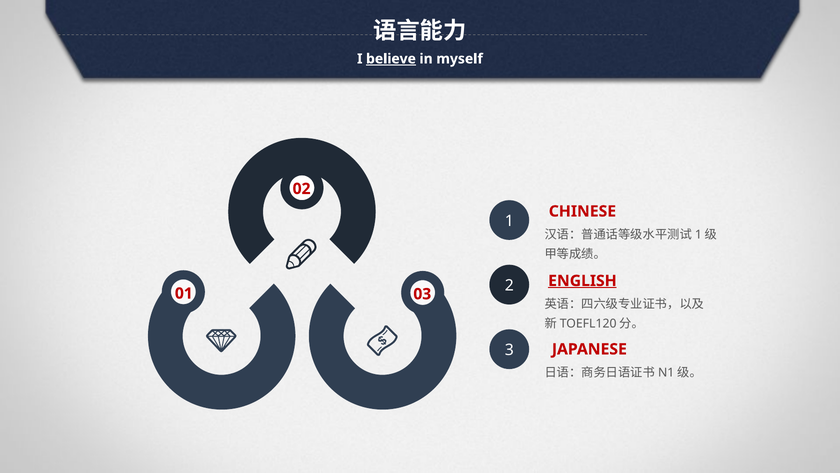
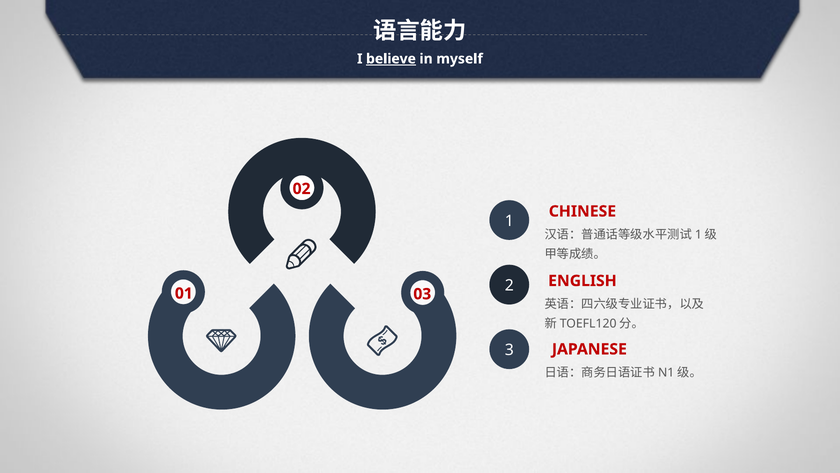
ENGLISH underline: present -> none
